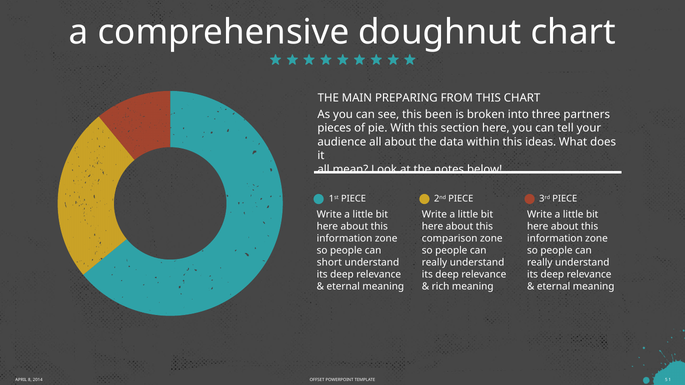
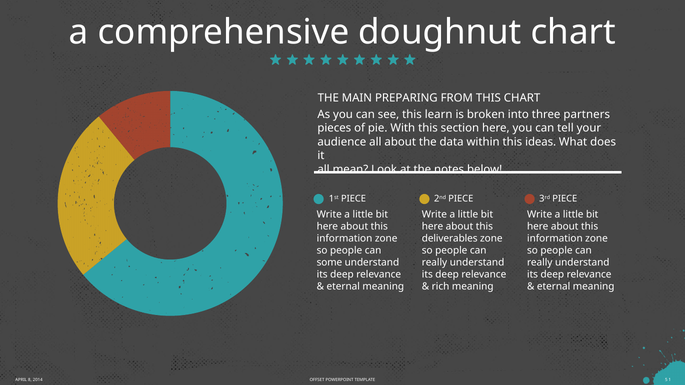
been: been -> learn
comparison: comparison -> deliverables
short: short -> some
